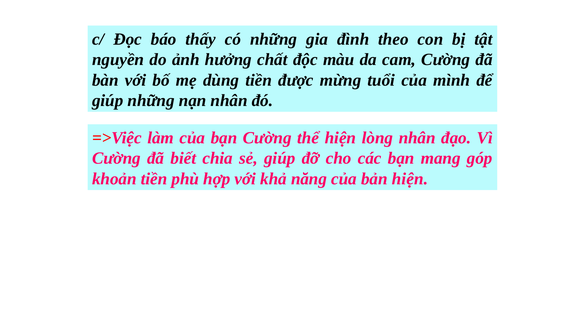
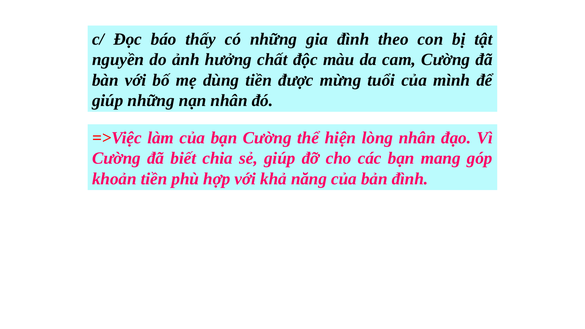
bản hiện: hiện -> đình
